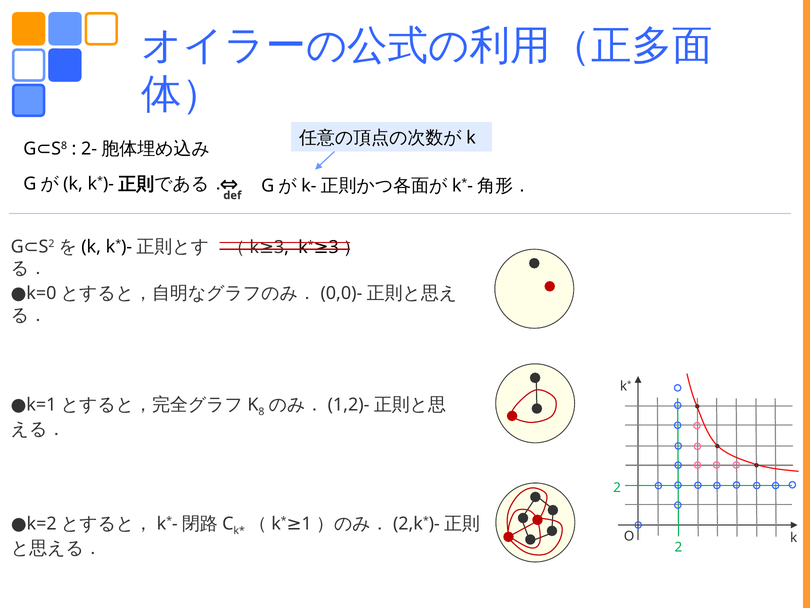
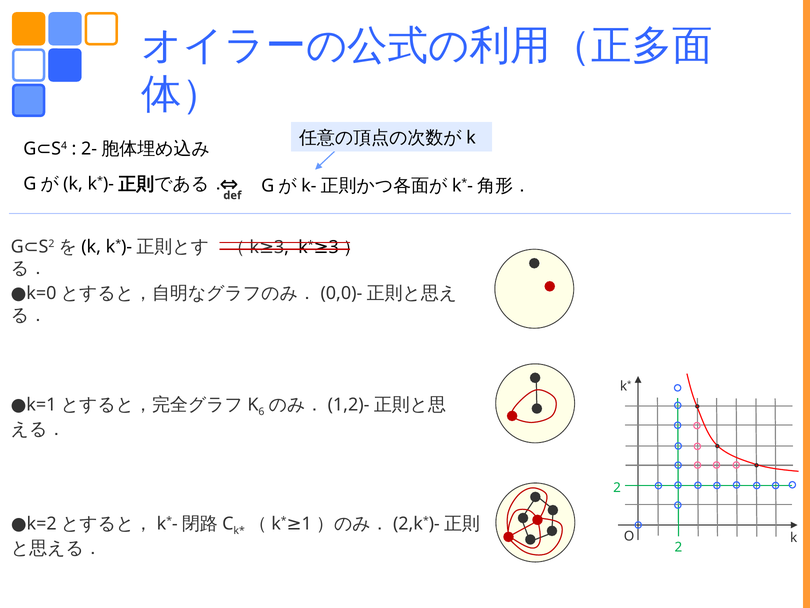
8 at (64, 146): 8 -> 4
8 at (261, 411): 8 -> 6
